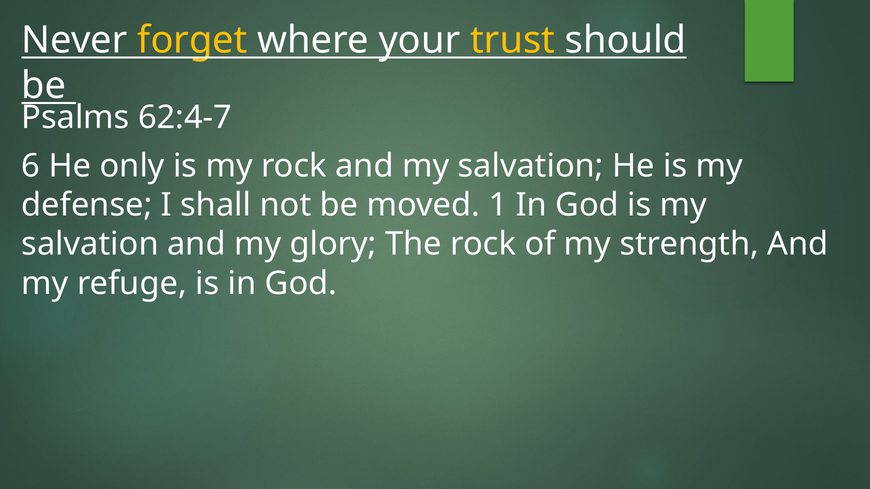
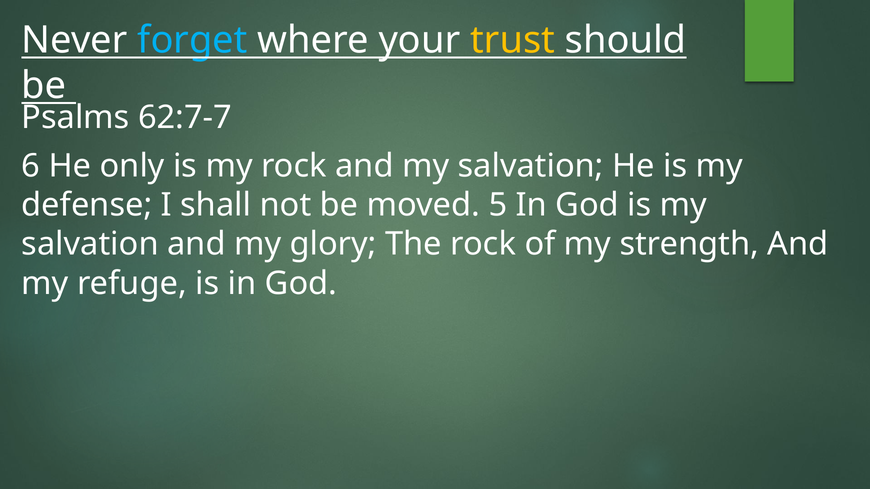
forget colour: yellow -> light blue
62:4-7: 62:4-7 -> 62:7-7
1: 1 -> 5
